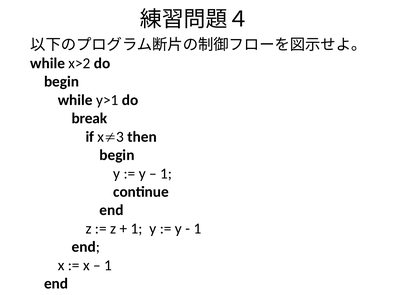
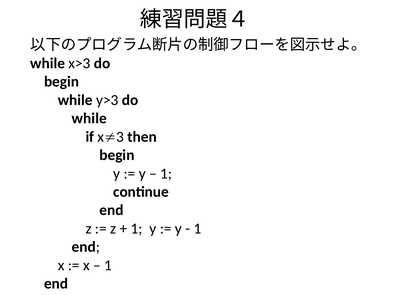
x>2: x>2 -> x>3
y>1: y>1 -> y>3
break at (89, 119): break -> while
